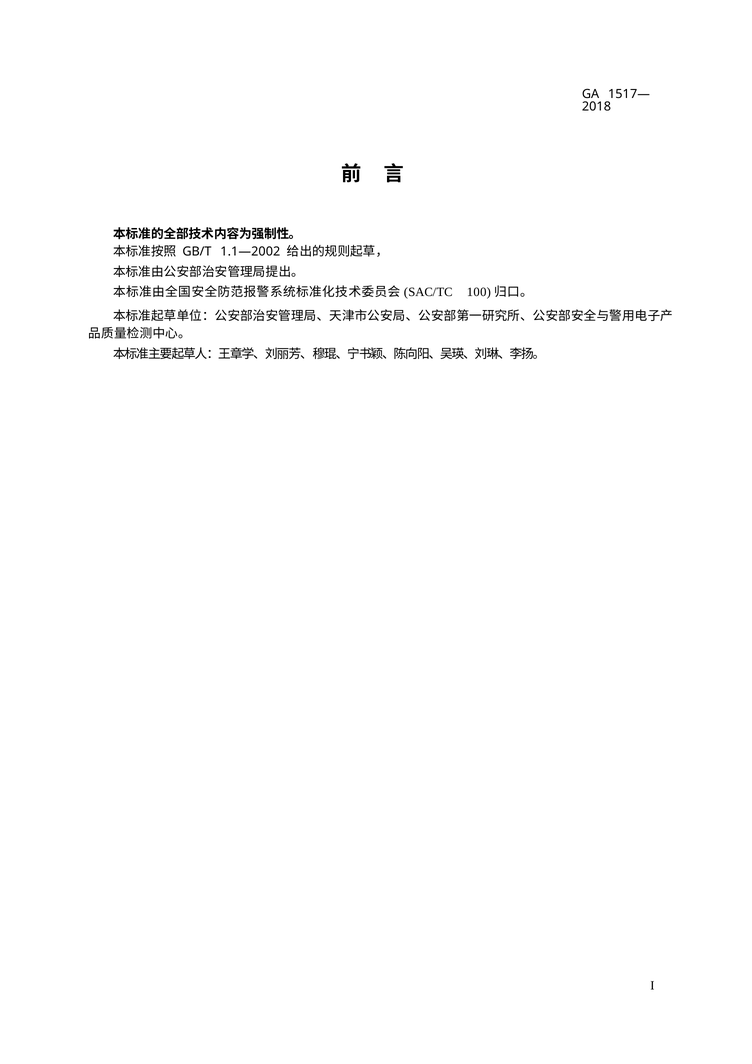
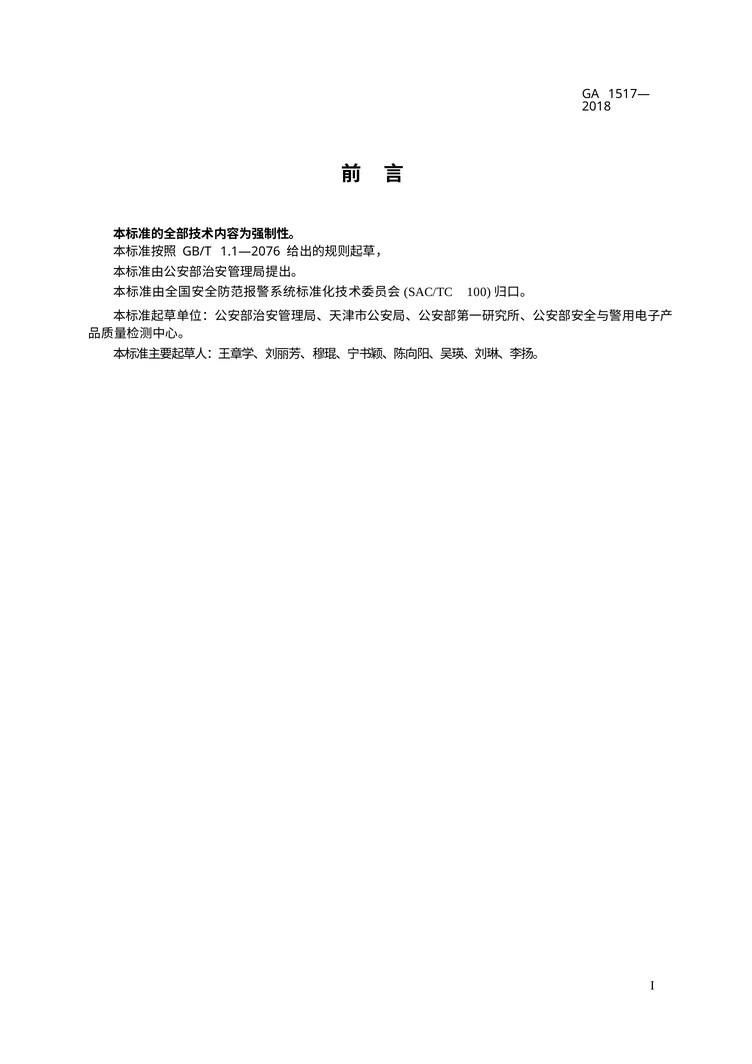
1.1—2002: 1.1—2002 -> 1.1—2076
